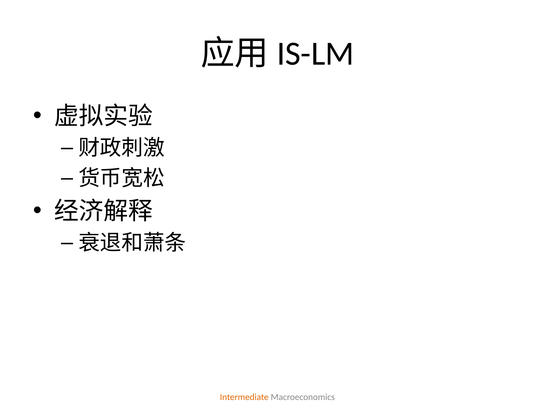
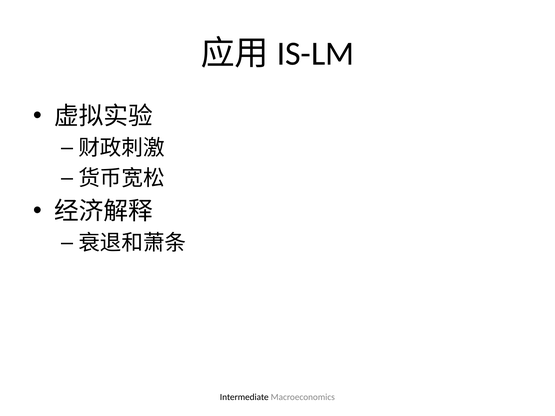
Intermediate colour: orange -> black
